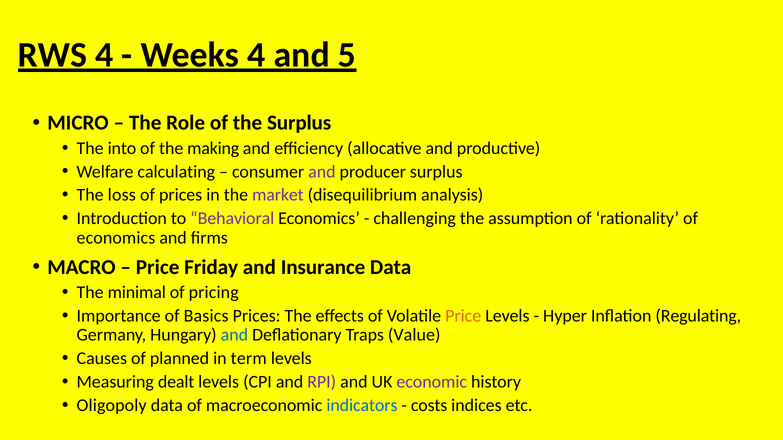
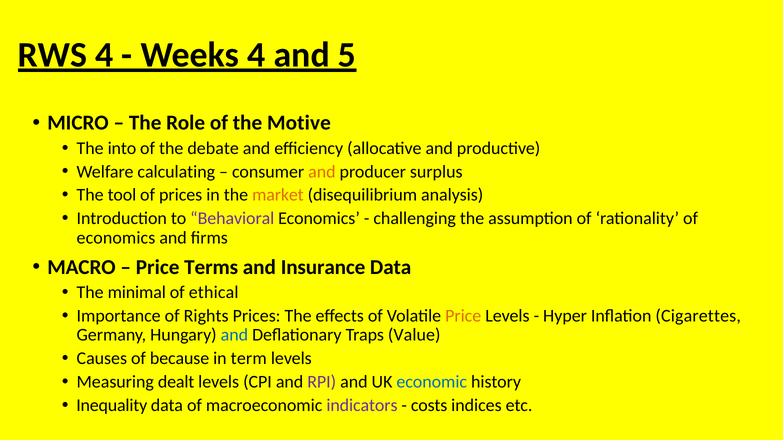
the Surplus: Surplus -> Motive
making: making -> debate
and at (322, 172) colour: purple -> orange
loss: loss -> tool
market colour: purple -> orange
Friday: Friday -> Terms
pricing: pricing -> ethical
Basics: Basics -> Rights
Regulating: Regulating -> Cigarettes
planned: planned -> because
economic colour: purple -> blue
Oligopoly: Oligopoly -> Inequality
indicators colour: blue -> purple
